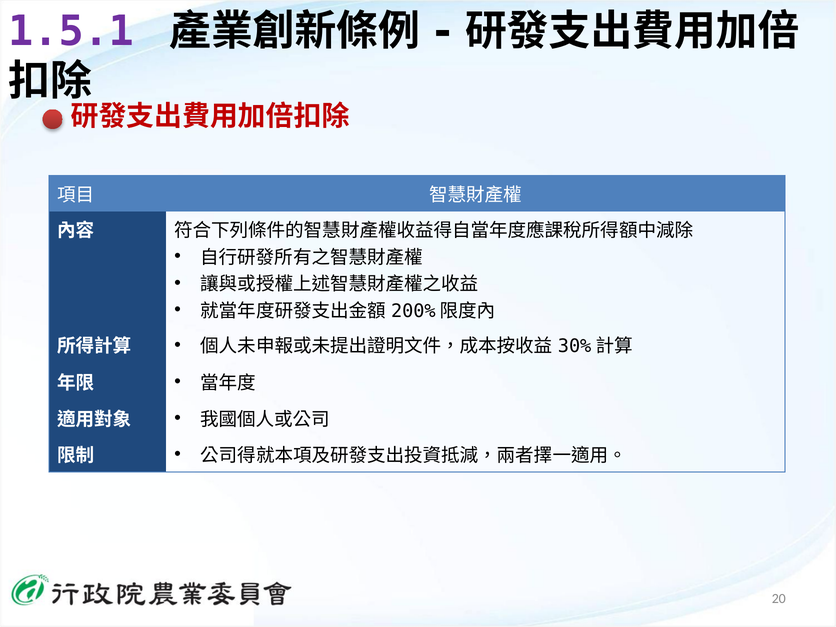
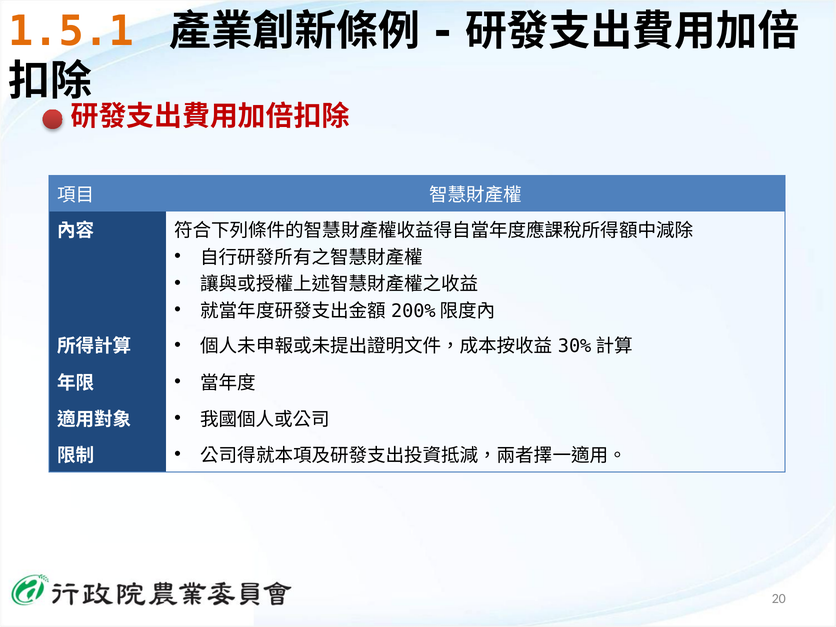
1.5.1 colour: purple -> orange
